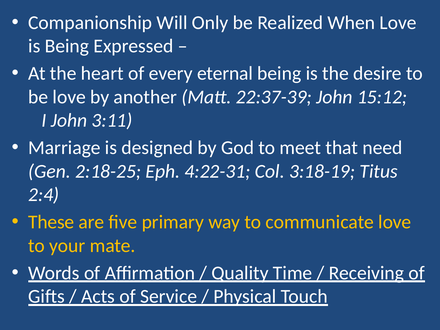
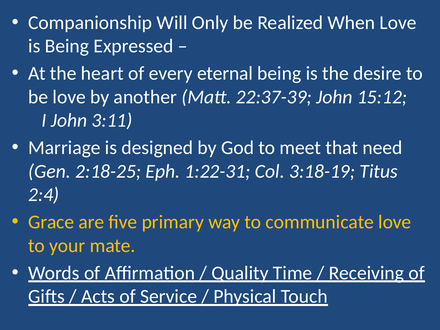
4:22-31: 4:22-31 -> 1:22-31
These: These -> Grace
